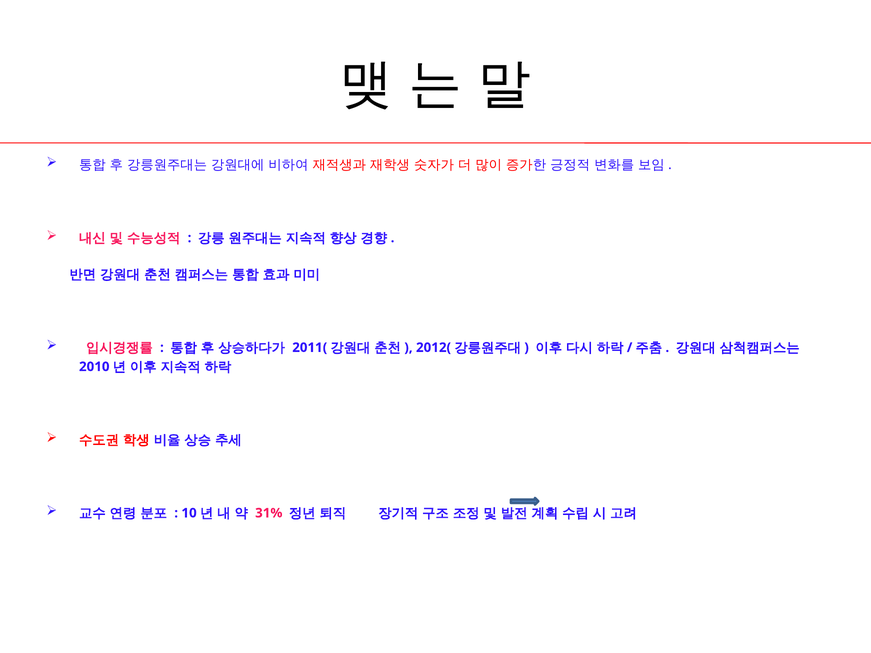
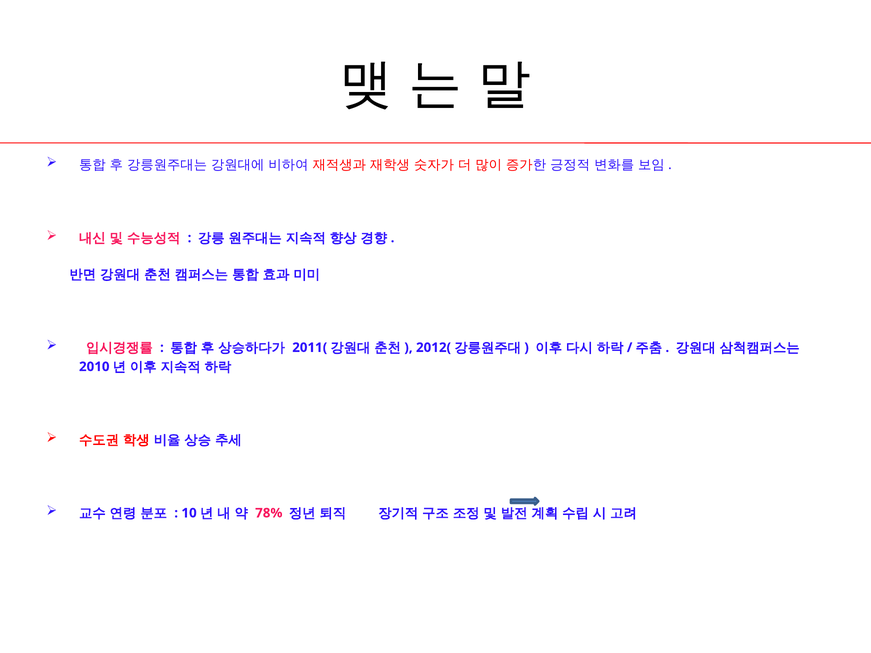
31%: 31% -> 78%
